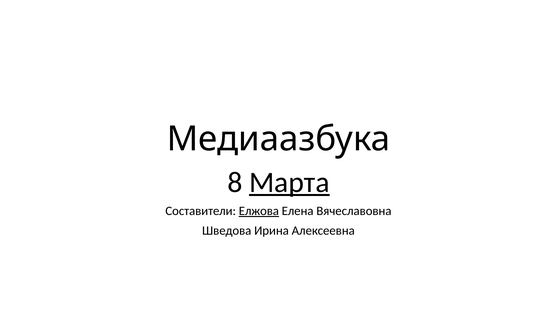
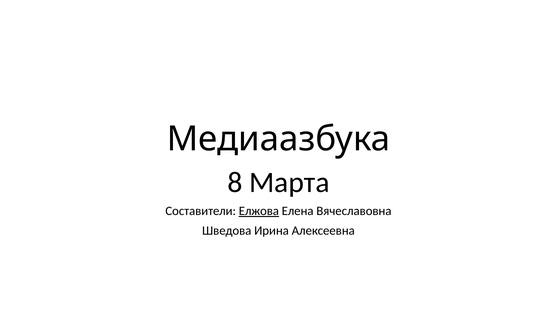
Марта underline: present -> none
